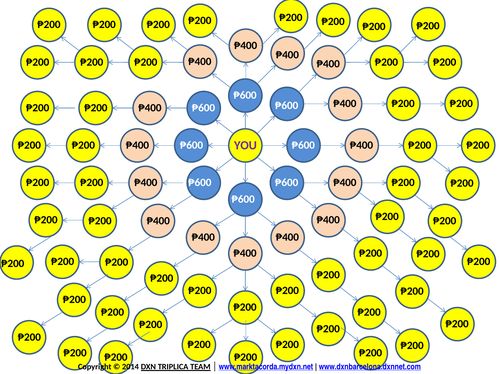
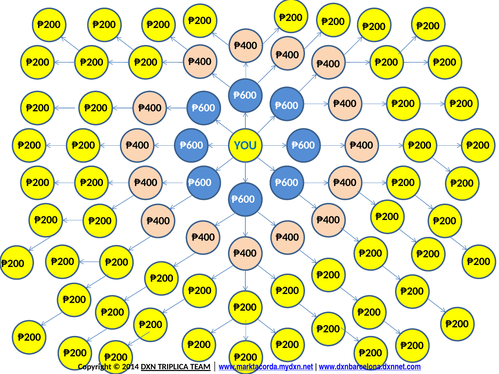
YOU colour: purple -> blue
